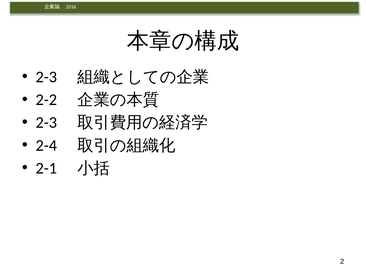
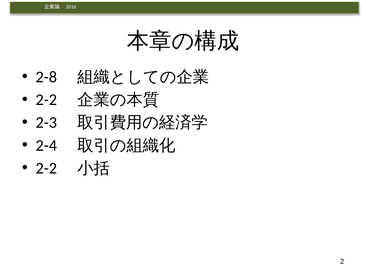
2-3 at (46, 77): 2-3 -> 2-8
2-1 at (46, 168): 2-1 -> 2-2
